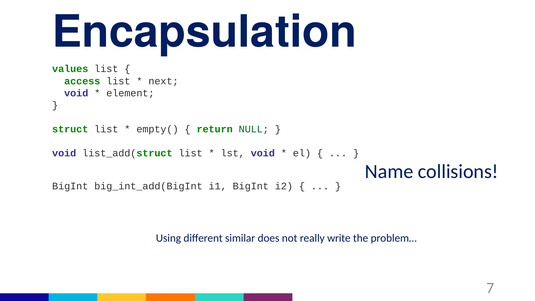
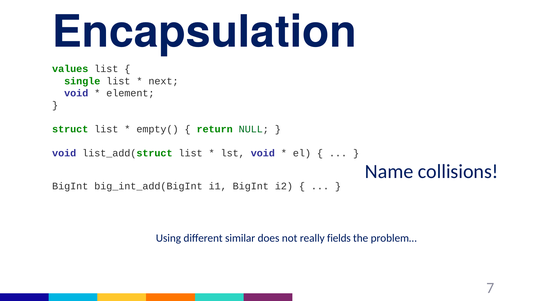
access: access -> single
write: write -> fields
